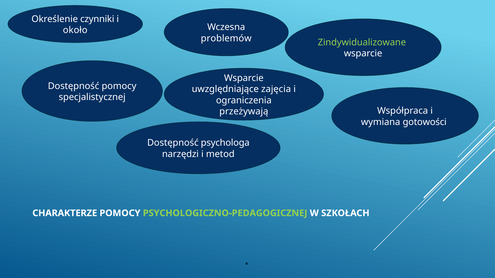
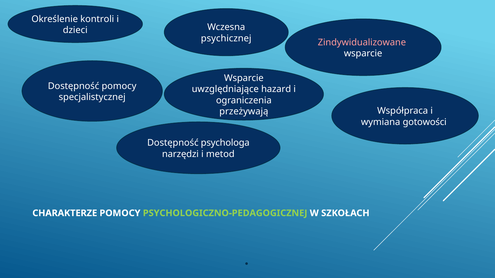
czynniki: czynniki -> kontroli
około: około -> dzieci
problemów: problemów -> psychicznej
Zindywidualizowane colour: light green -> pink
zajęcia: zajęcia -> hazard
